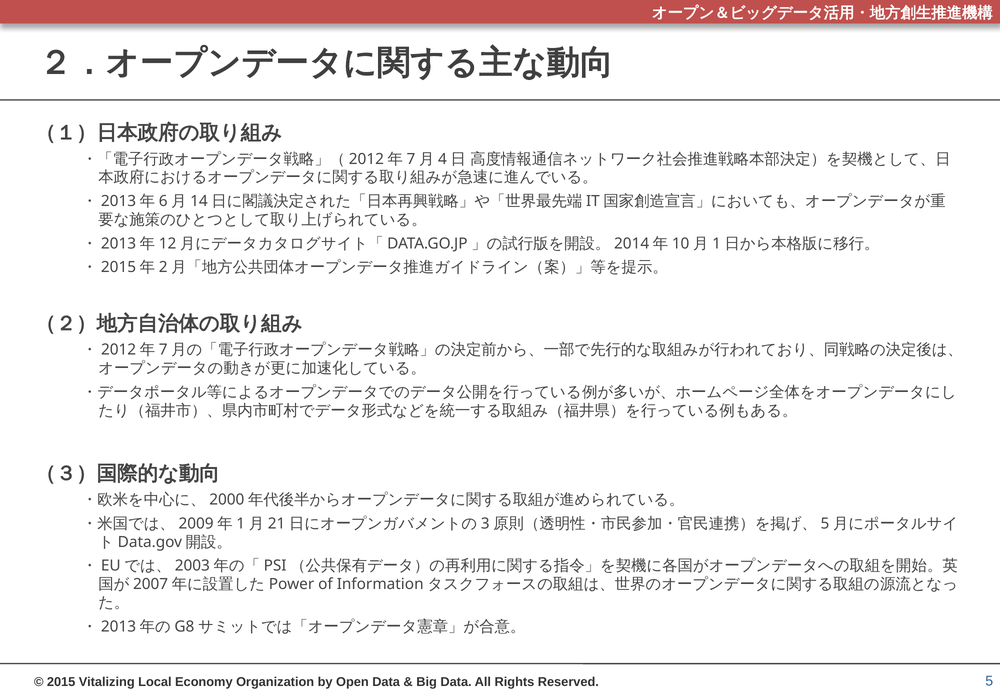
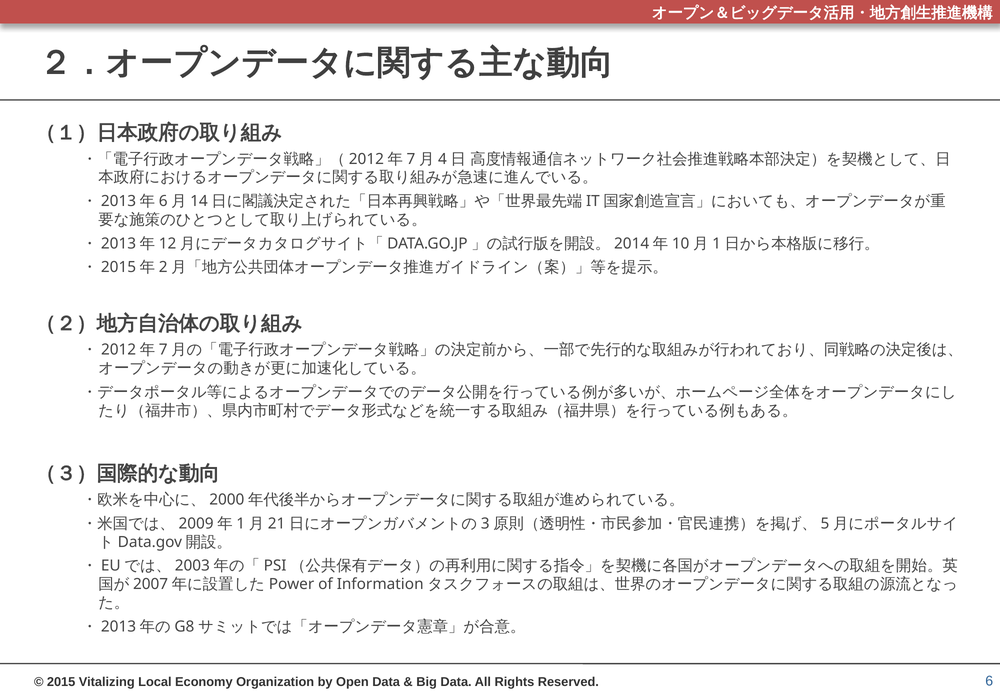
5: 5 -> 6
